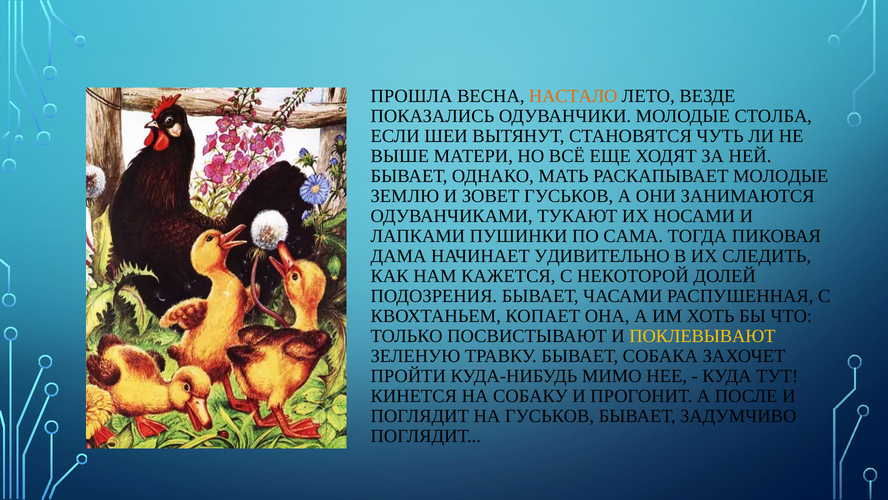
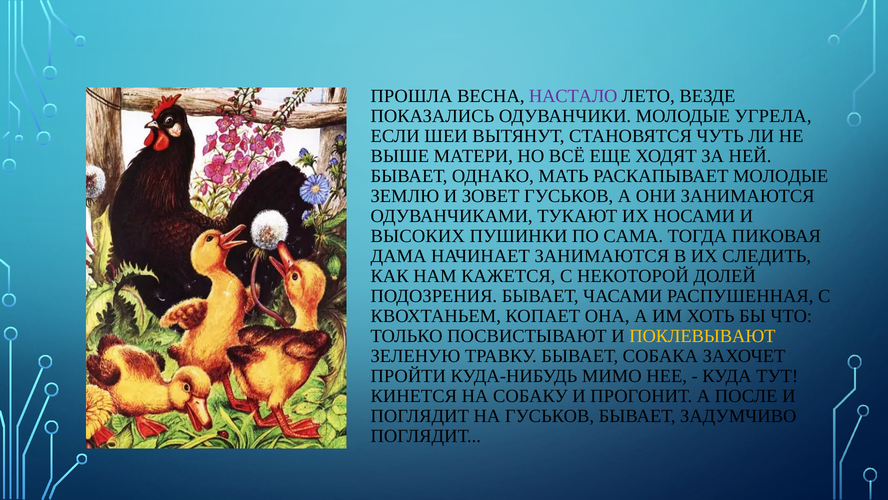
НАСТАЛО colour: orange -> purple
СТОЛБА: СТОЛБА -> УГРЕЛА
ЛАПКАМИ: ЛАПКАМИ -> ВЫСОКИХ
НАЧИНАЕТ УДИВИТЕЛЬНО: УДИВИТЕЛЬНО -> ЗАНИМАЮТСЯ
